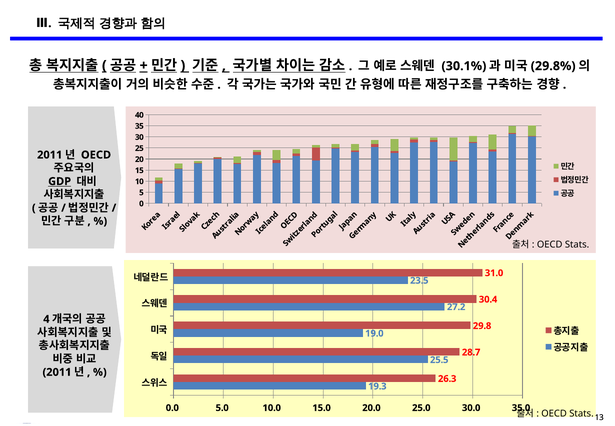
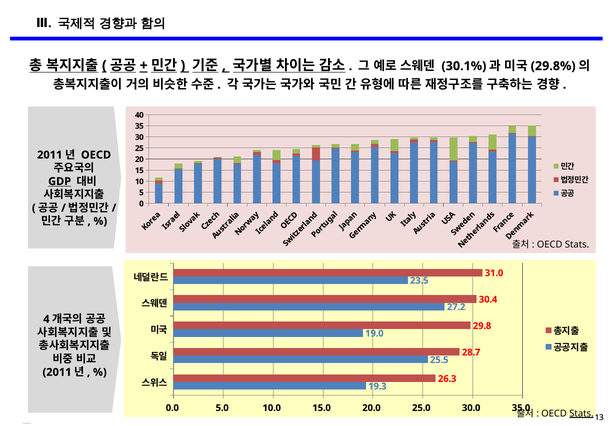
Stats at (581, 413) underline: none -> present
